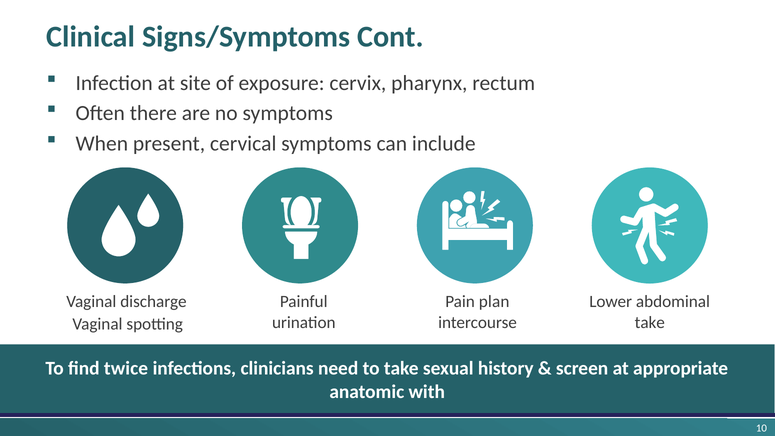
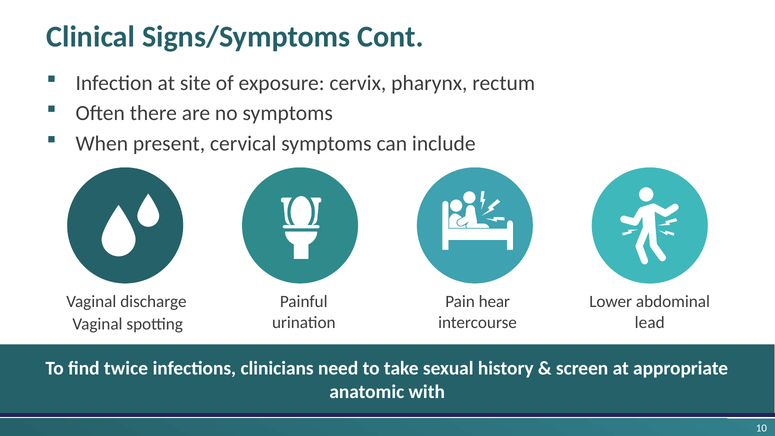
plan: plan -> hear
take at (650, 322): take -> lead
